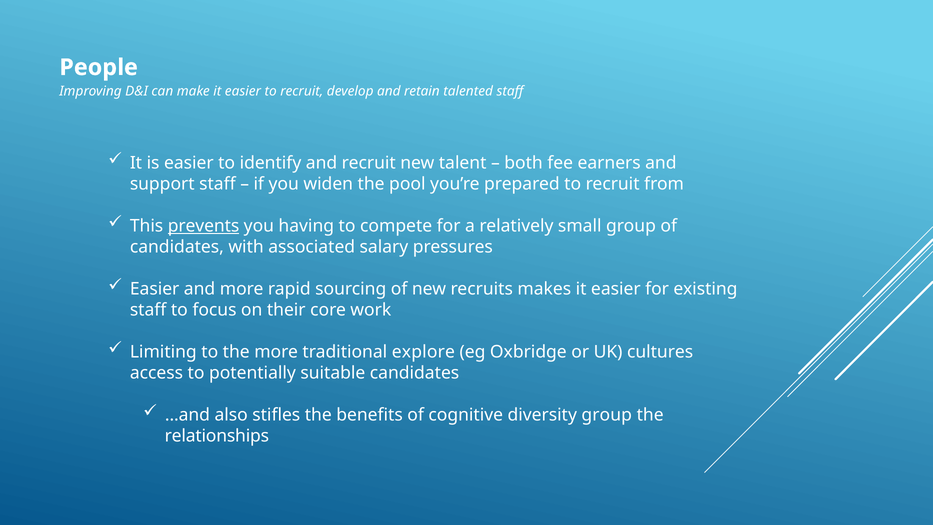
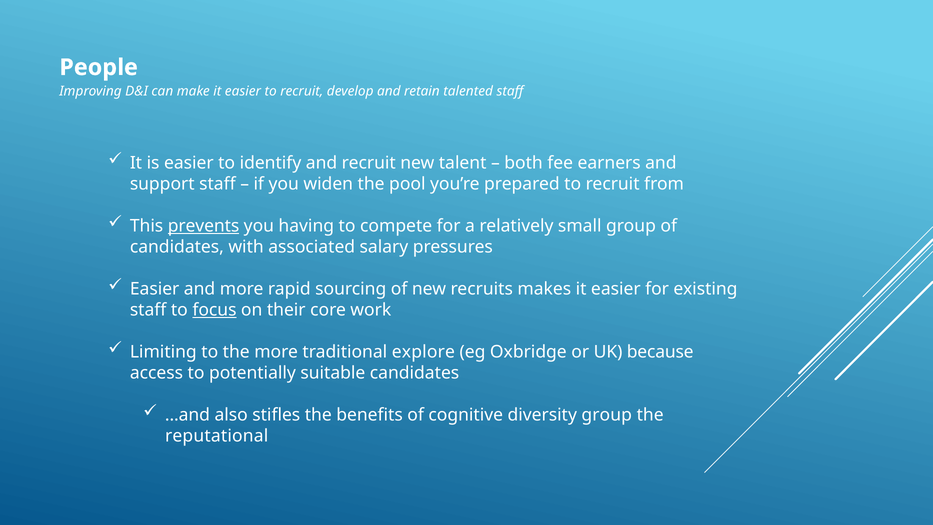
focus underline: none -> present
cultures: cultures -> because
relationships: relationships -> reputational
